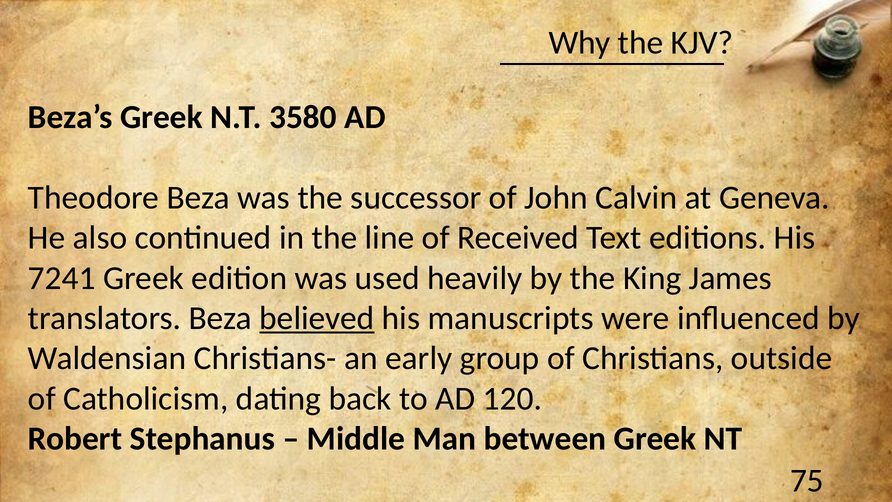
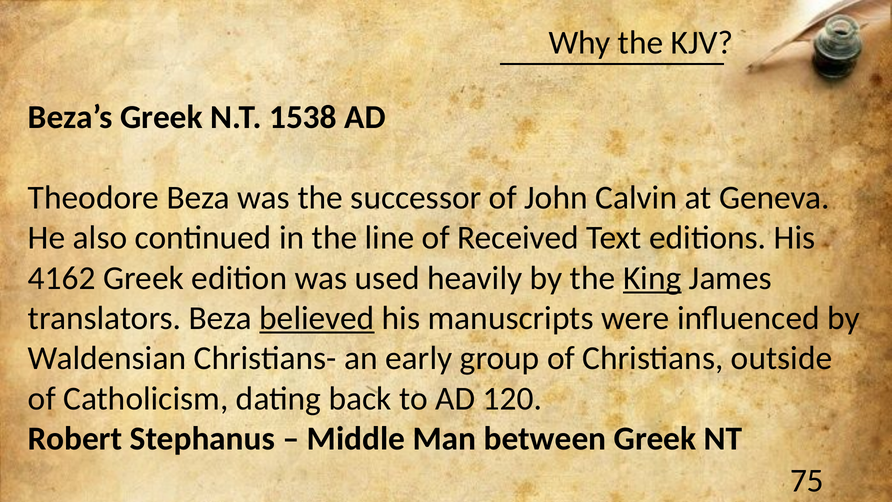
3580: 3580 -> 1538
7241: 7241 -> 4162
King underline: none -> present
